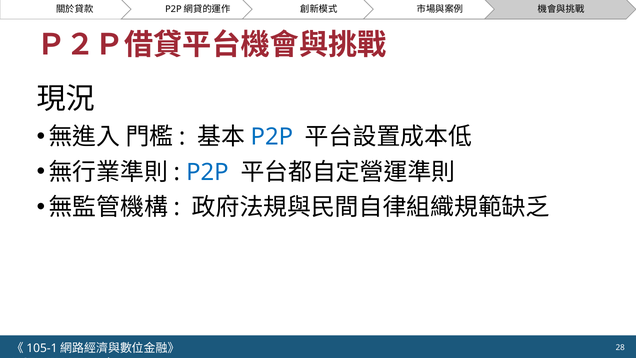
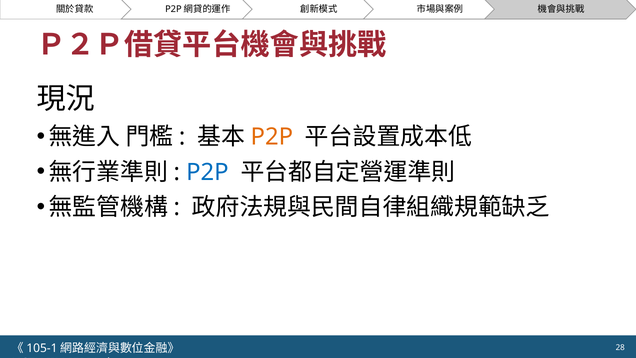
P2P at (272, 137) colour: blue -> orange
